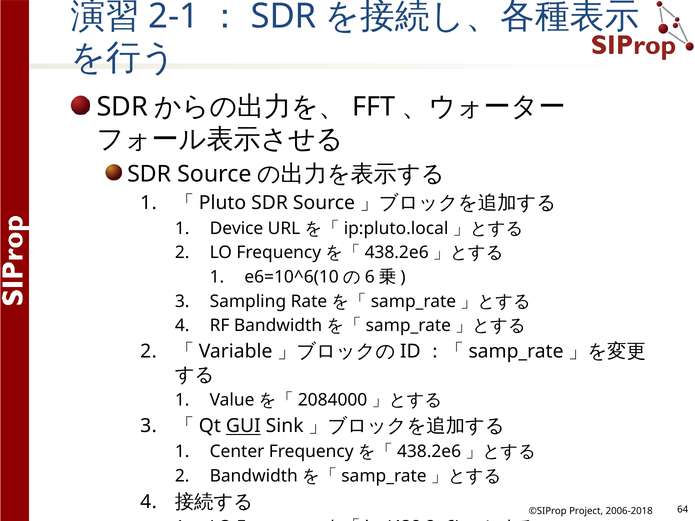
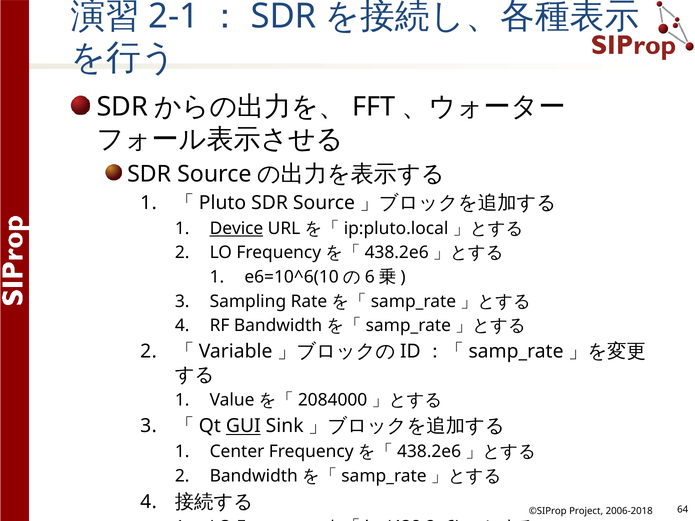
Device underline: none -> present
